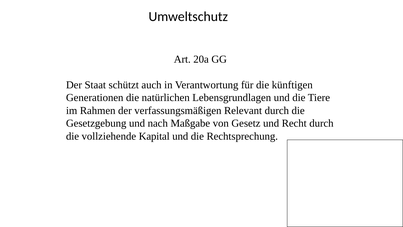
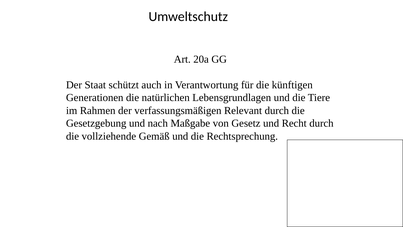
Kapital: Kapital -> Gemäß
